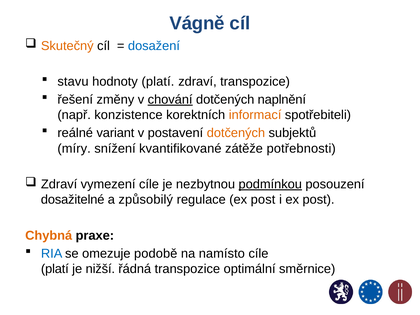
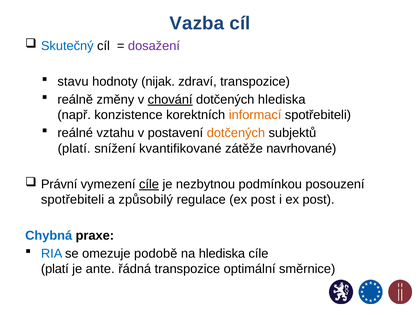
Vágně: Vágně -> Vazba
Skutečný colour: orange -> blue
dosažení colour: blue -> purple
hodnoty platí: platí -> nijak
řešení: řešení -> reálně
dotčených naplnění: naplnění -> hlediska
variant: variant -> vztahu
míry at (74, 148): míry -> platí
potřebnosti: potřebnosti -> navrhované
Zdraví at (59, 184): Zdraví -> Právní
cíle at (149, 184) underline: none -> present
podmínkou underline: present -> none
dosažitelné at (73, 200): dosažitelné -> spotřebiteli
Chybná colour: orange -> blue
na namísto: namísto -> hlediska
nižší: nižší -> ante
